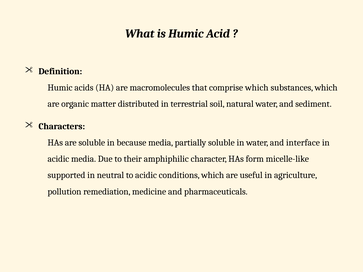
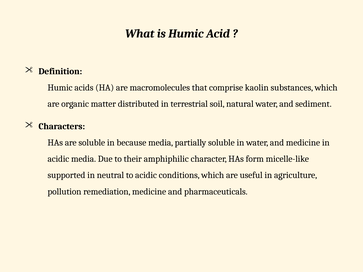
comprise which: which -> kaolin
and interface: interface -> medicine
